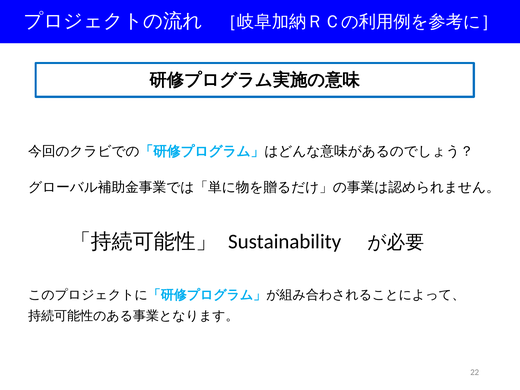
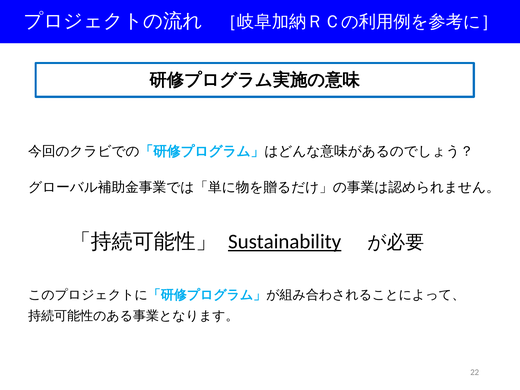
Sustainability underline: none -> present
